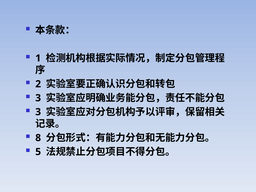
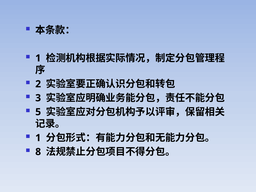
3 at (38, 112): 3 -> 5
8 at (38, 138): 8 -> 1
5: 5 -> 8
